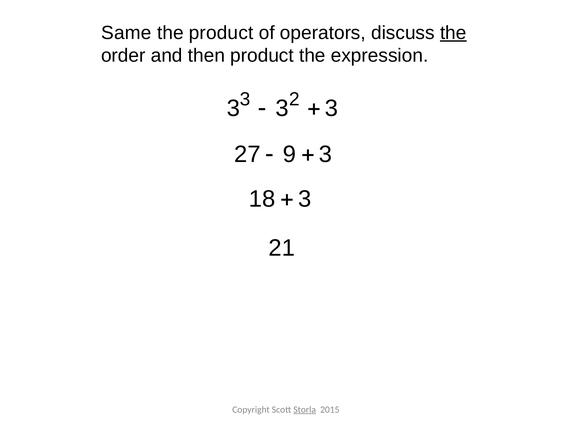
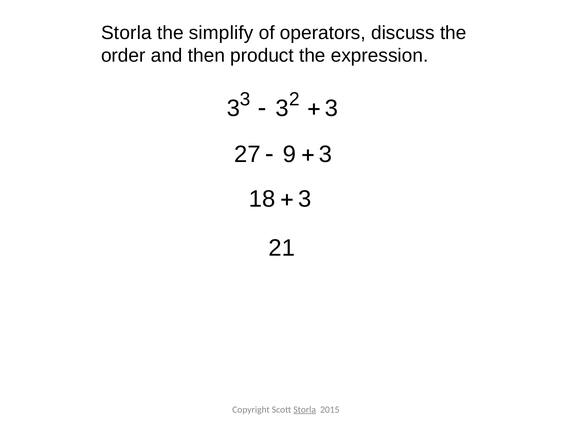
Same at (126, 33): Same -> Storla
the product: product -> simplify
the at (453, 33) underline: present -> none
